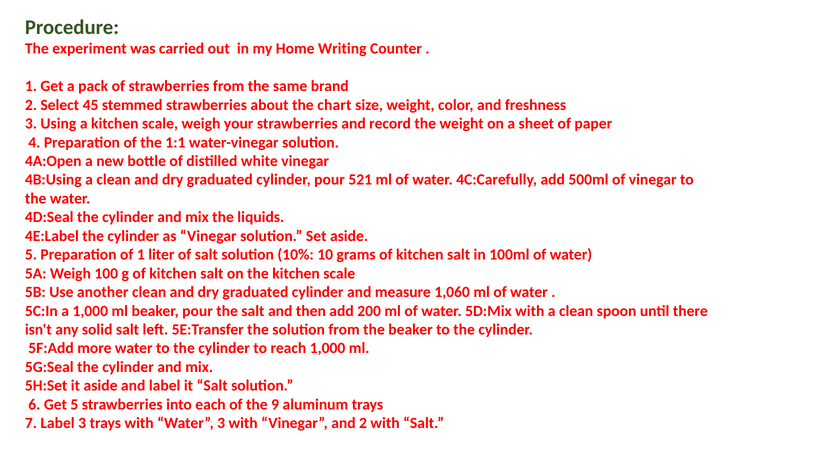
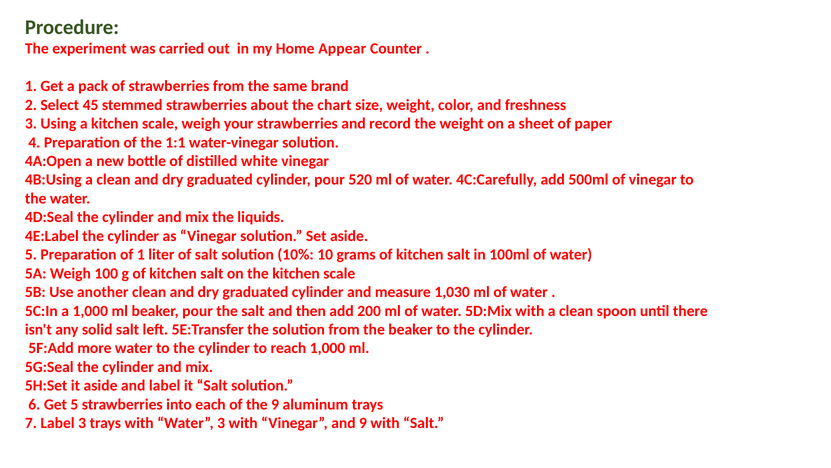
Writing: Writing -> Appear
521: 521 -> 520
1,060: 1,060 -> 1,030
and 2: 2 -> 9
